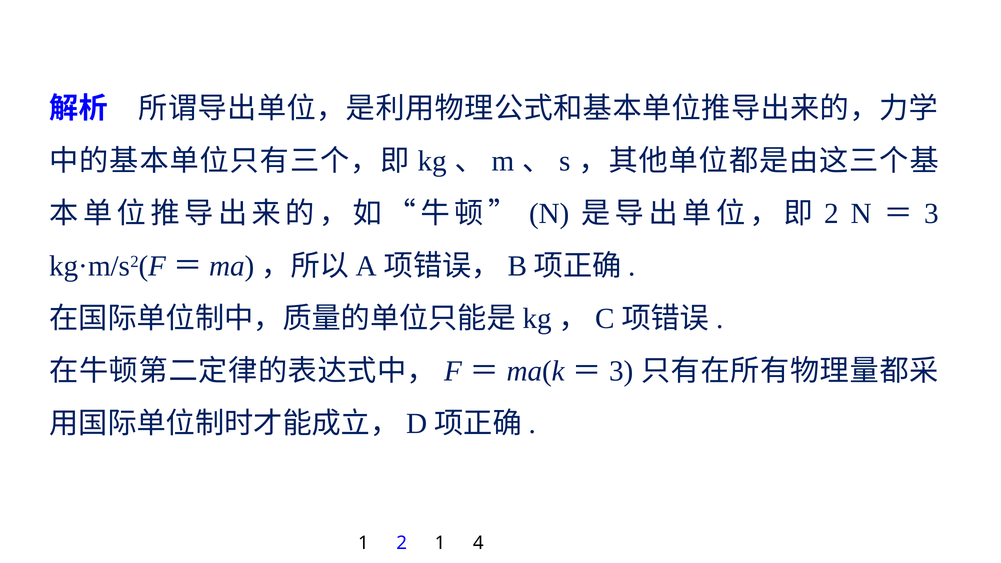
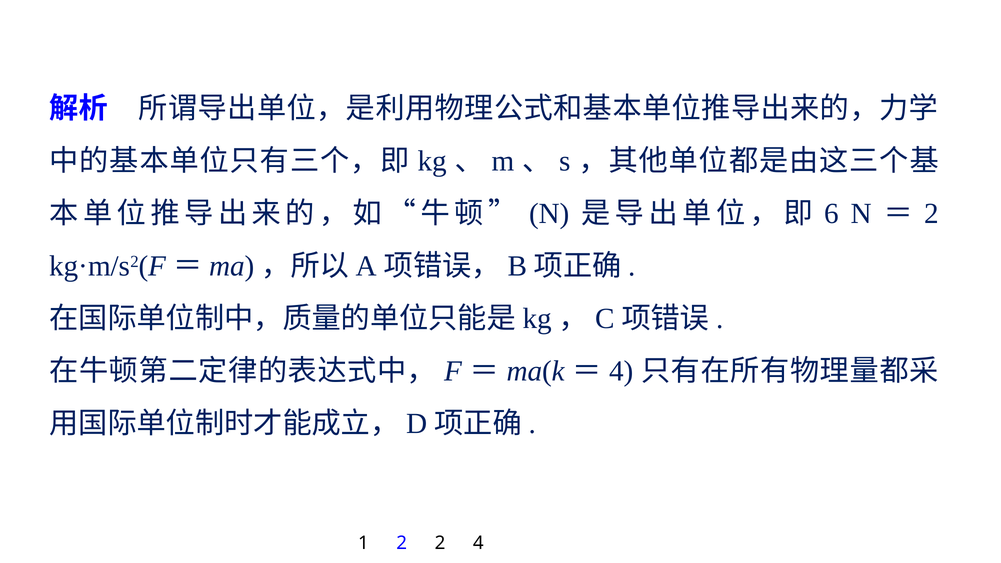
2 at (832, 214): 2 -> 6
3 at (932, 214): 3 -> 2
3 at (621, 371): 3 -> 4
2 1: 1 -> 2
